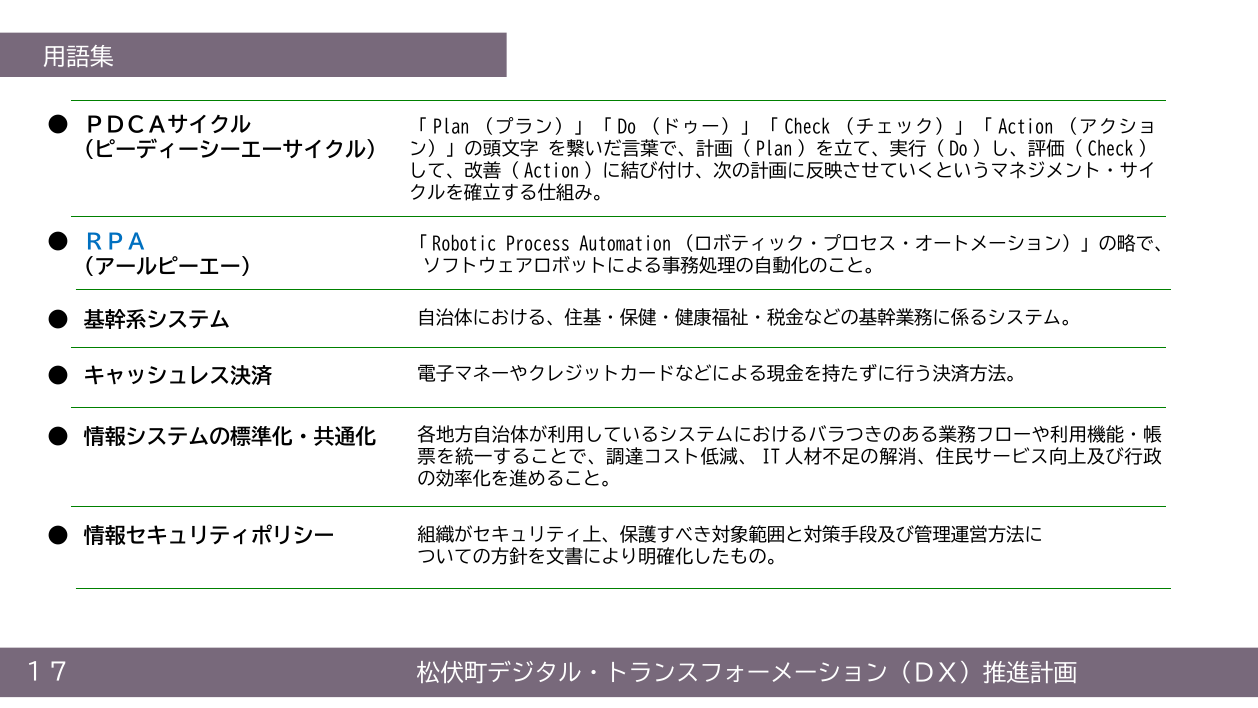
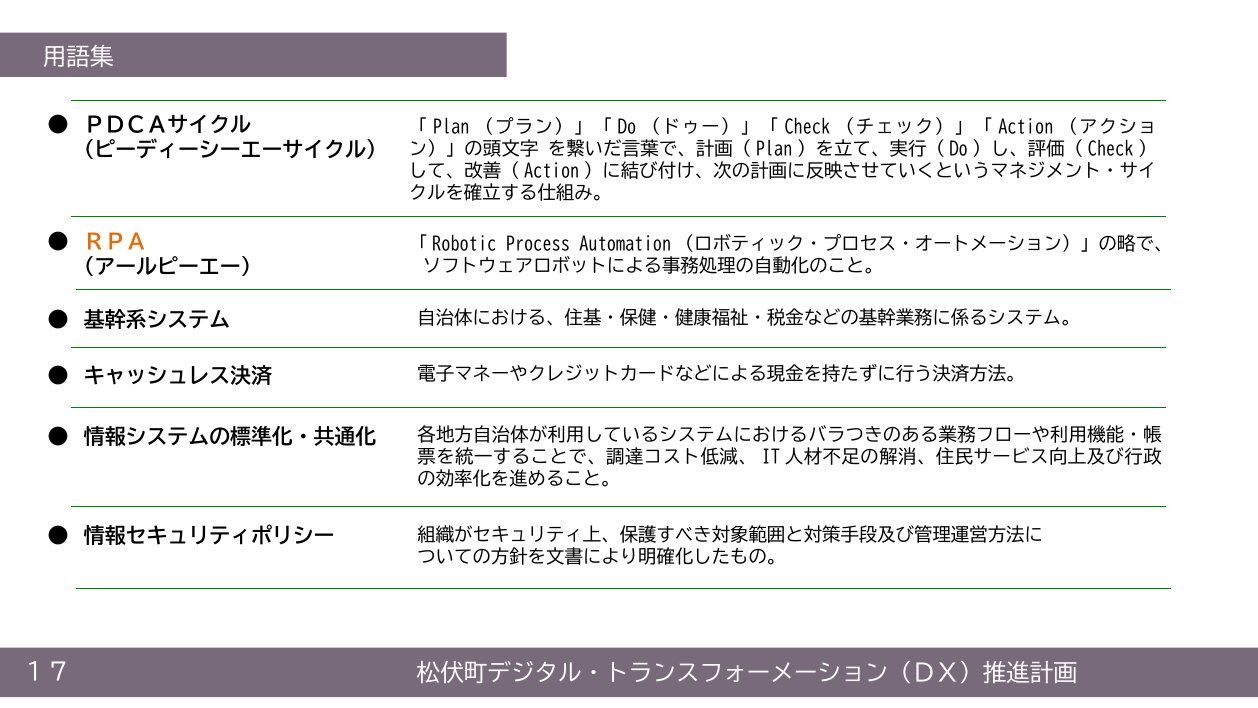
ＲＰＡ colour: blue -> orange
